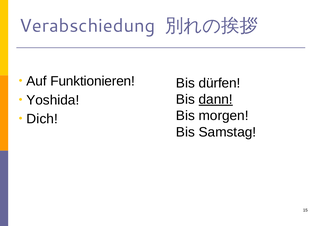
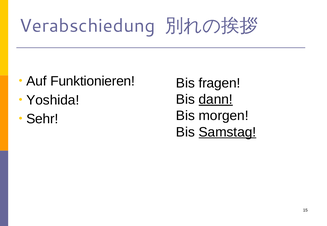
dürfen: dürfen -> fragen
Dich: Dich -> Sehr
Samstag underline: none -> present
